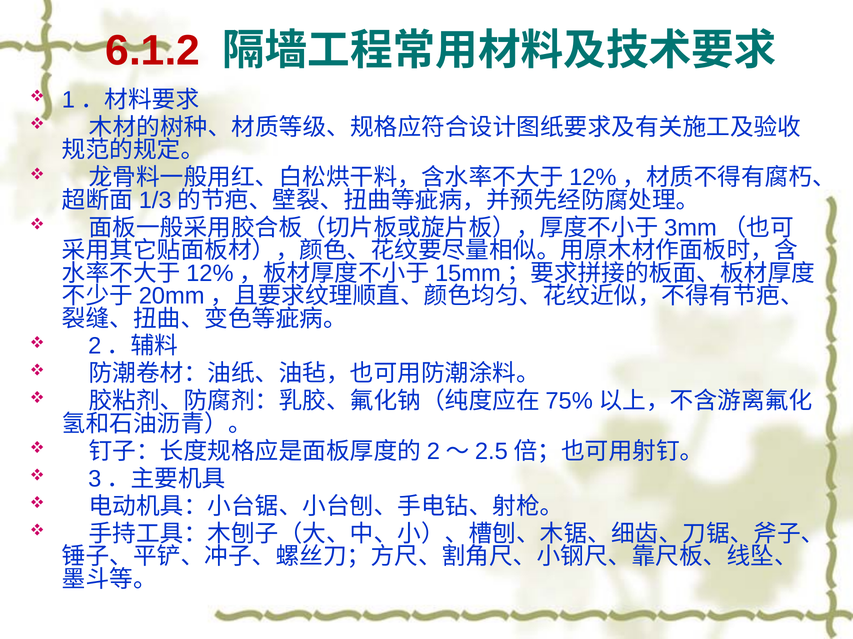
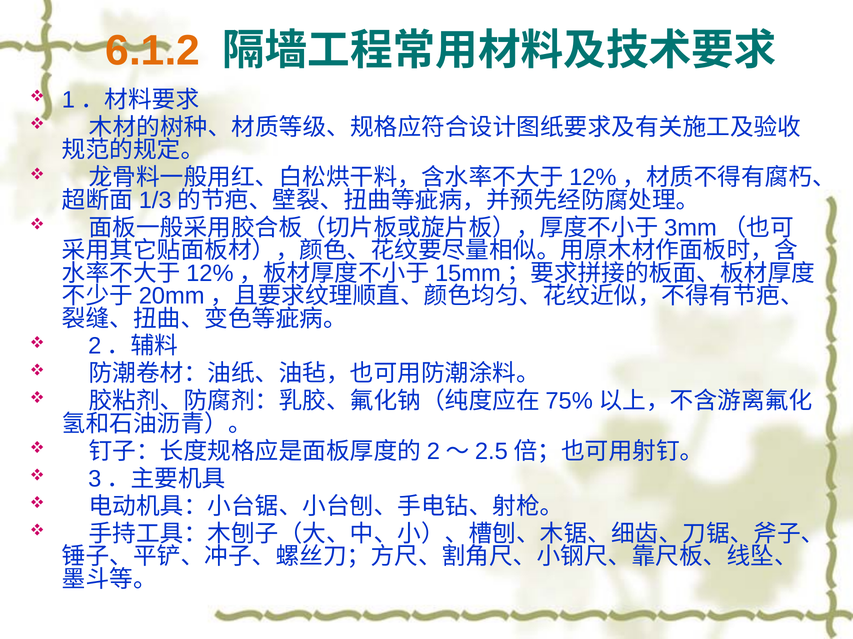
6.1.2 colour: red -> orange
